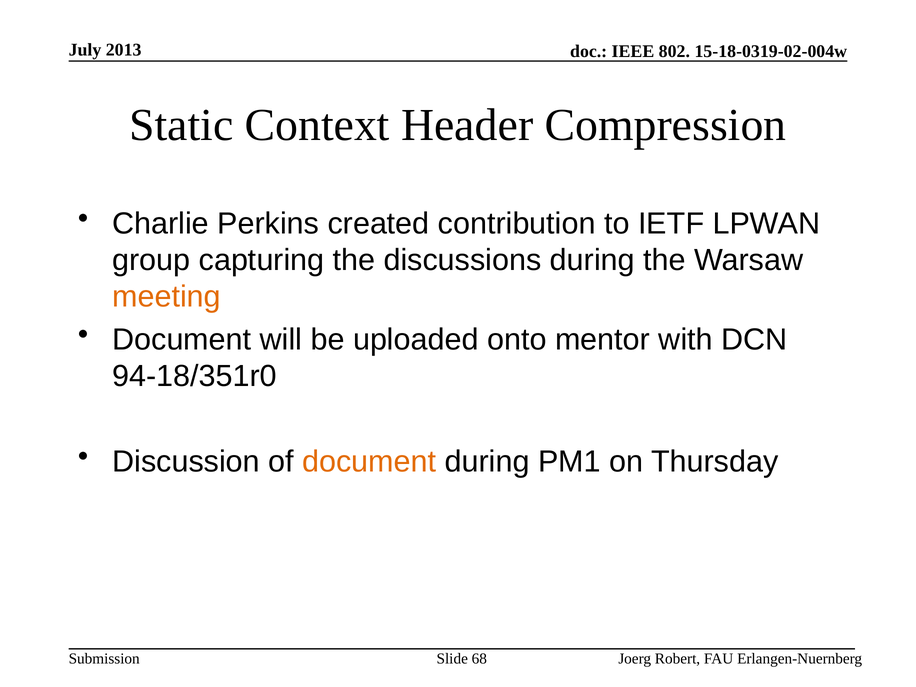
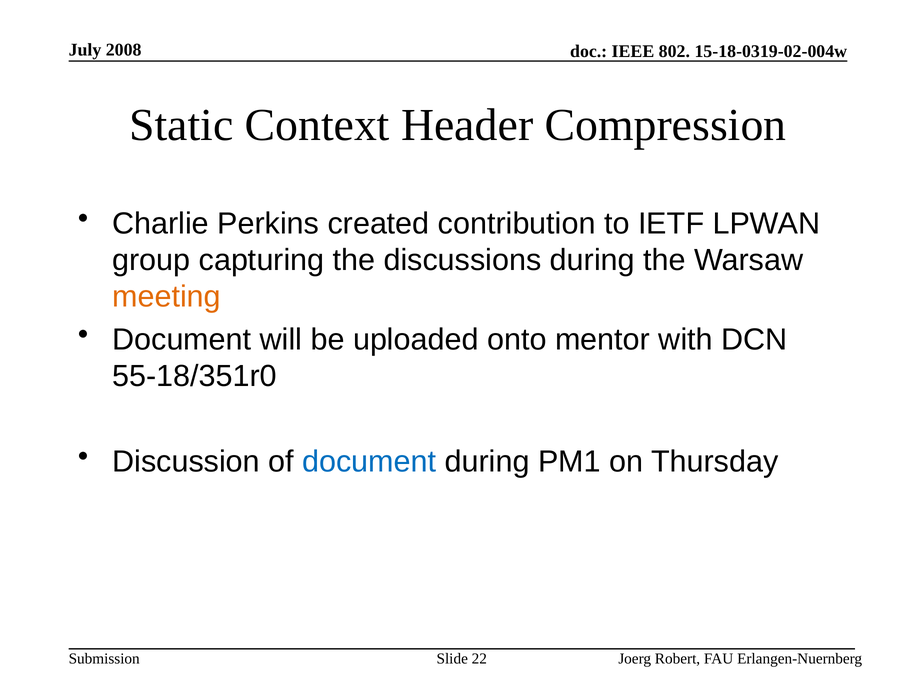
2013: 2013 -> 2008
94-18/351r0: 94-18/351r0 -> 55-18/351r0
document at (369, 462) colour: orange -> blue
68: 68 -> 22
